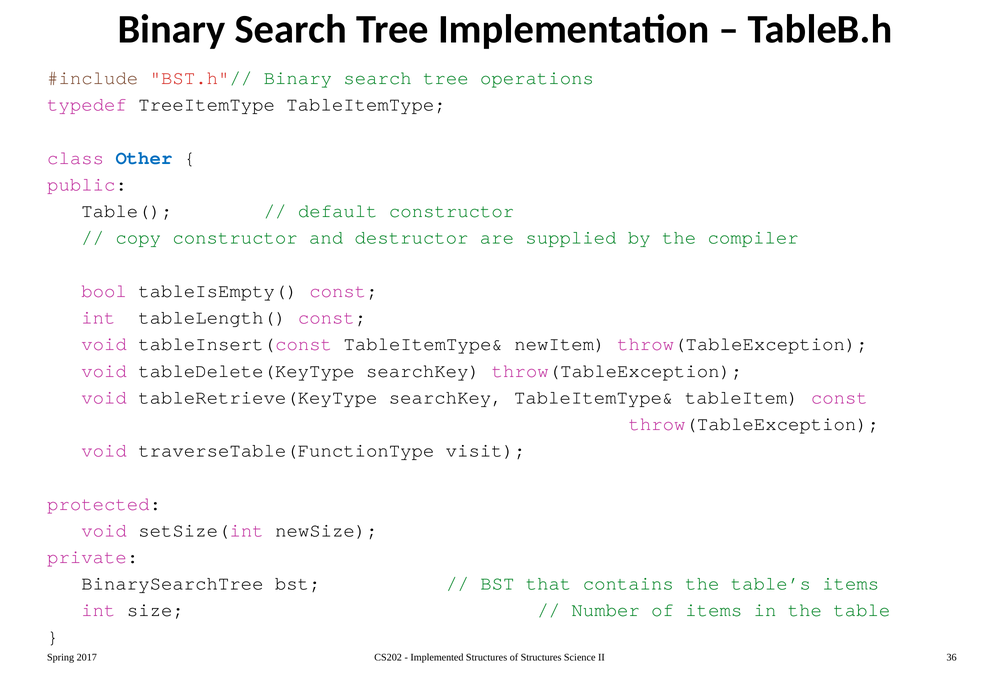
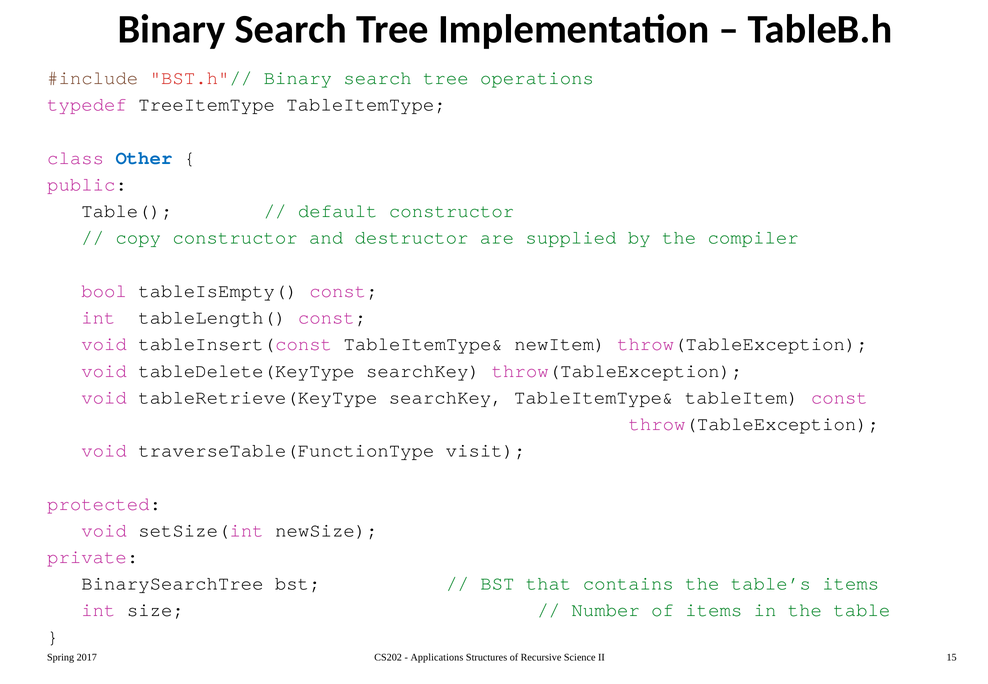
Implemented: Implemented -> Applications
of Structures: Structures -> Recursive
36: 36 -> 15
